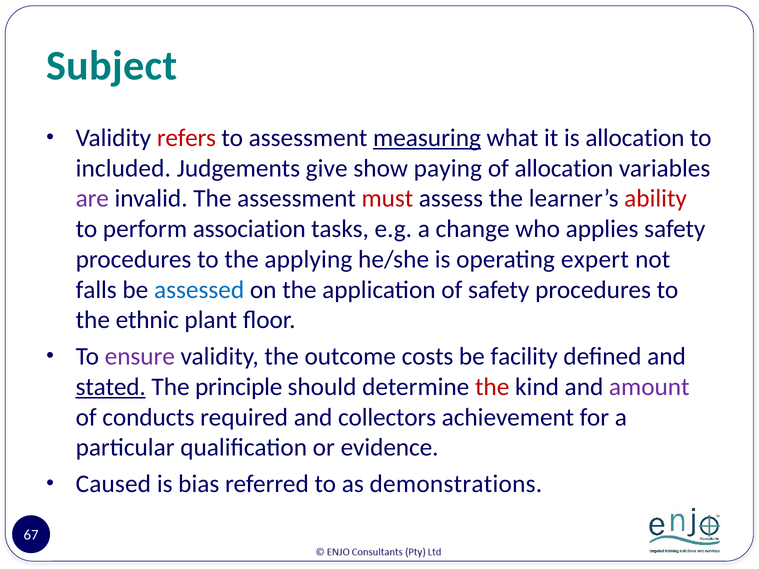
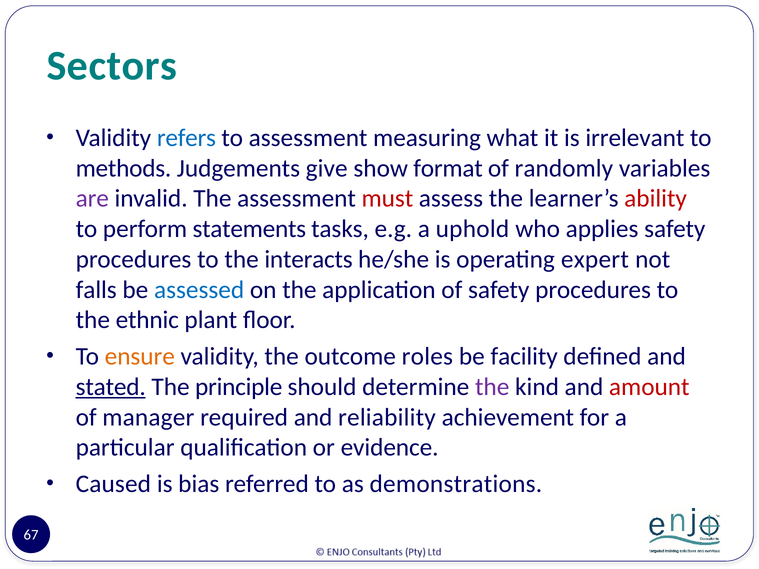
Subject: Subject -> Sectors
refers colour: red -> blue
measuring underline: present -> none
is allocation: allocation -> irrelevant
included: included -> methods
paying: paying -> format
of allocation: allocation -> randomly
association: association -> statements
change: change -> uphold
applying: applying -> interacts
ensure colour: purple -> orange
costs: costs -> roles
the at (492, 387) colour: red -> purple
amount colour: purple -> red
conducts: conducts -> manager
collectors: collectors -> reliability
